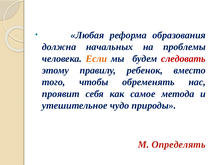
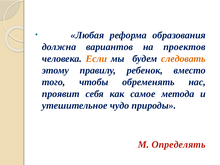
начальных: начальных -> вариантов
проблемы: проблемы -> проектов
следовать colour: red -> orange
